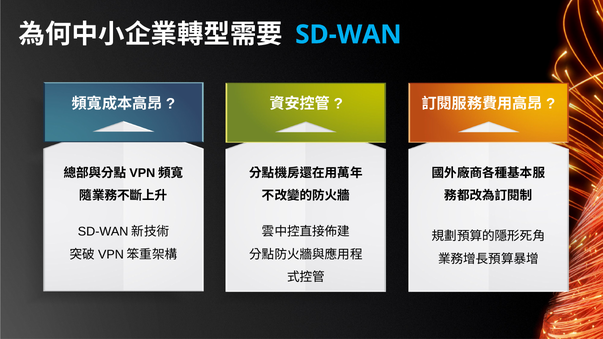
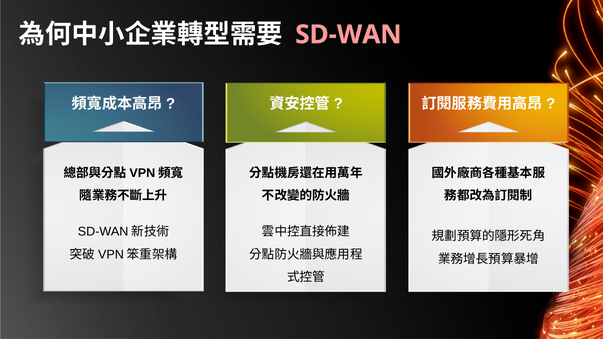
SD-WAN colour: light blue -> pink
